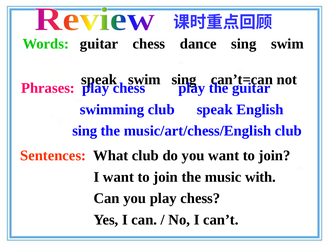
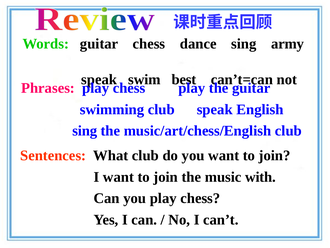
sing swim: swim -> army
swim sing: sing -> best
